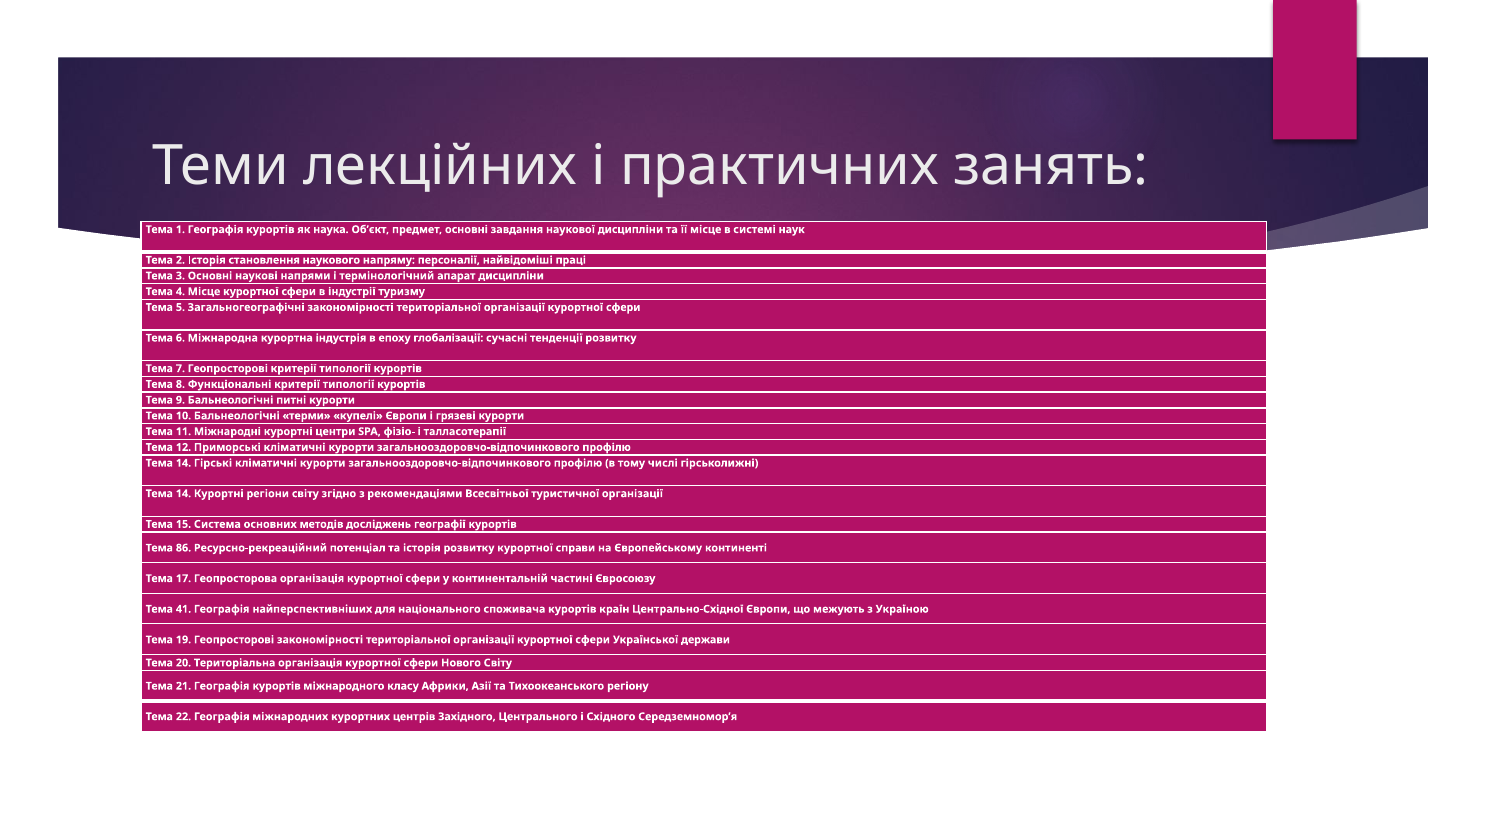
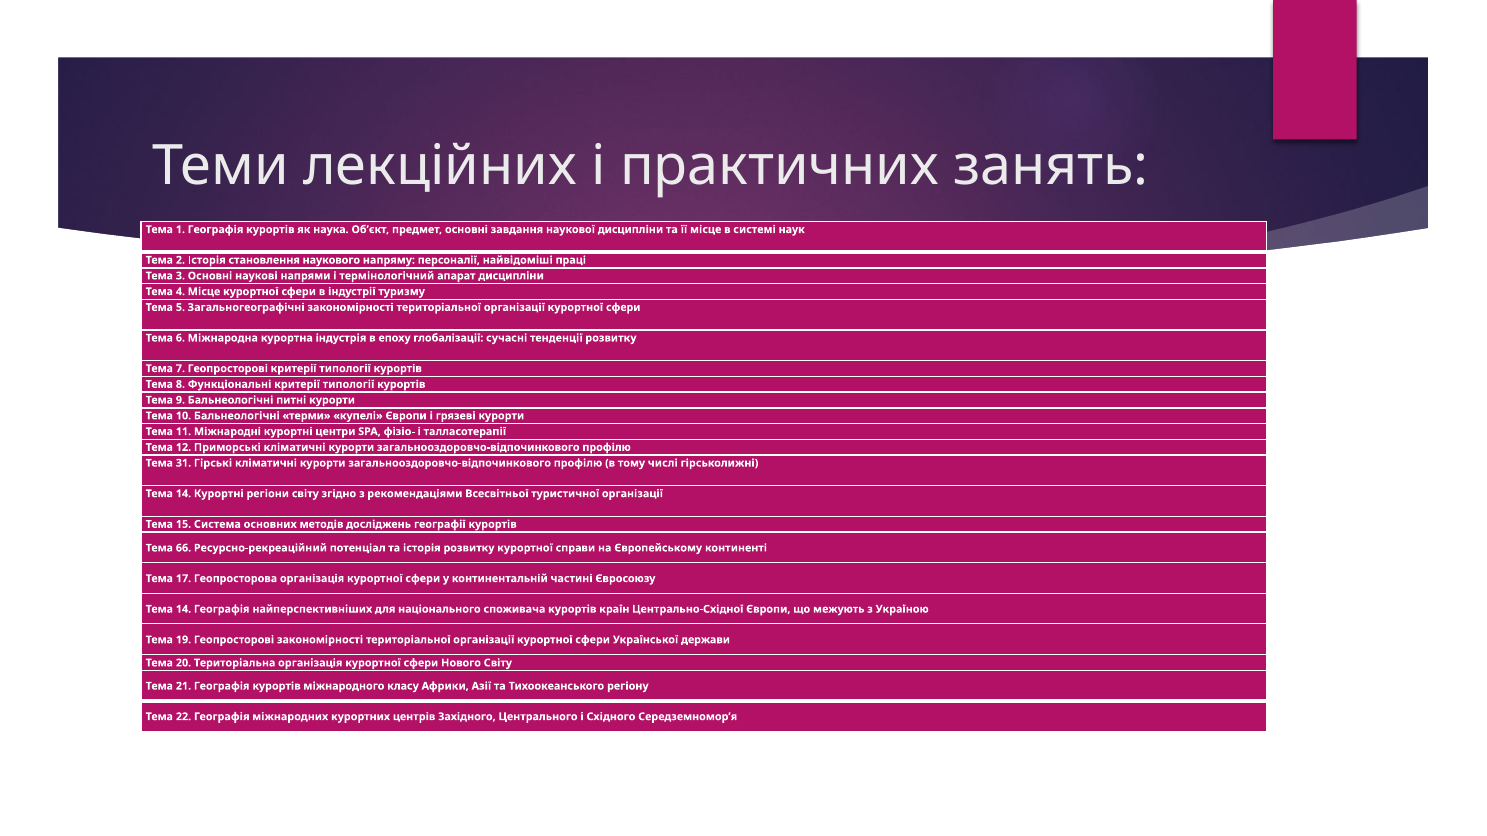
14 at (184, 463): 14 -> 31
86: 86 -> 66
41 at (184, 609): 41 -> 14
